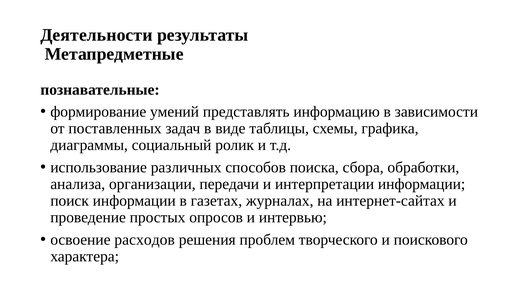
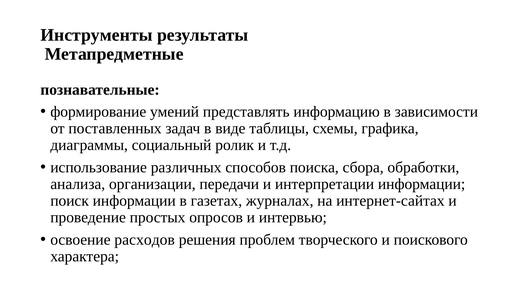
Деятельности: Деятельности -> Инструменты
